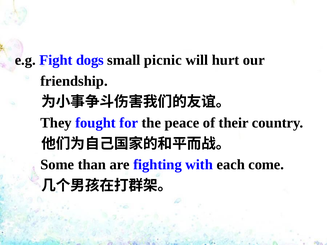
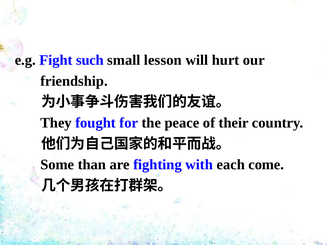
dogs: dogs -> such
picnic: picnic -> lesson
